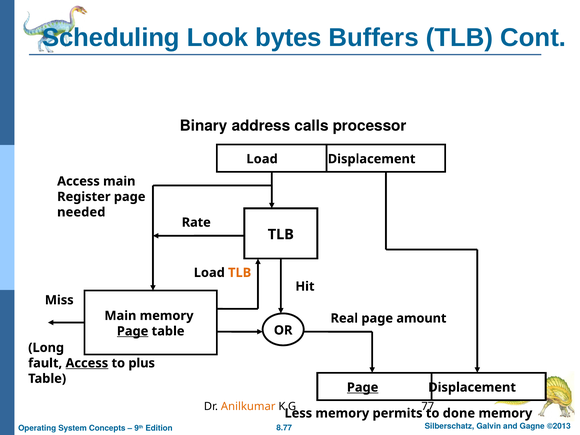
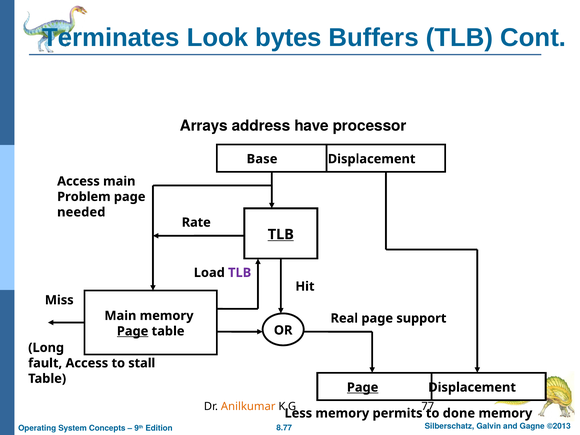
Scheduling: Scheduling -> Terminates
Binary: Binary -> Arrays
calls: calls -> have
Load at (262, 159): Load -> Base
Register: Register -> Problem
TLB at (281, 234) underline: none -> present
TLB at (240, 273) colour: orange -> purple
amount: amount -> support
Access at (87, 363) underline: present -> none
plus: plus -> stall
